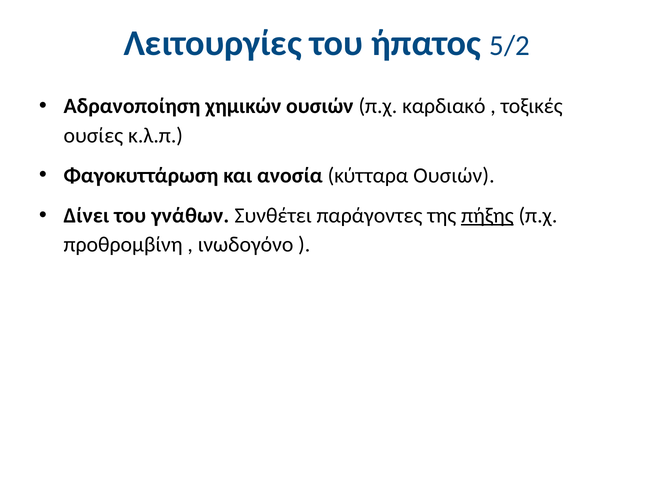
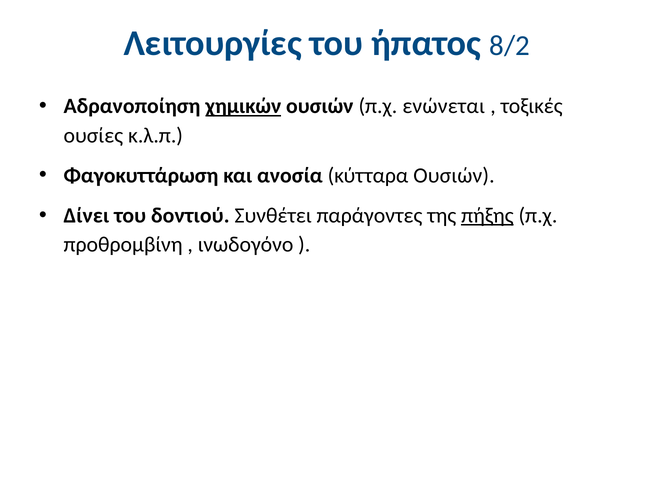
5/2: 5/2 -> 8/2
χημικών underline: none -> present
καρδιακό: καρδιακό -> ενώνεται
γνάθων: γνάθων -> δοντιού
